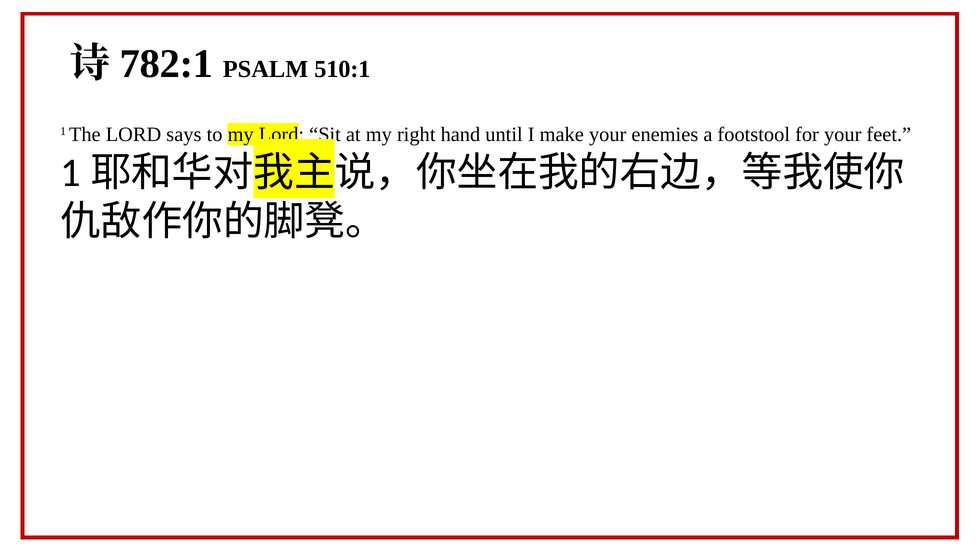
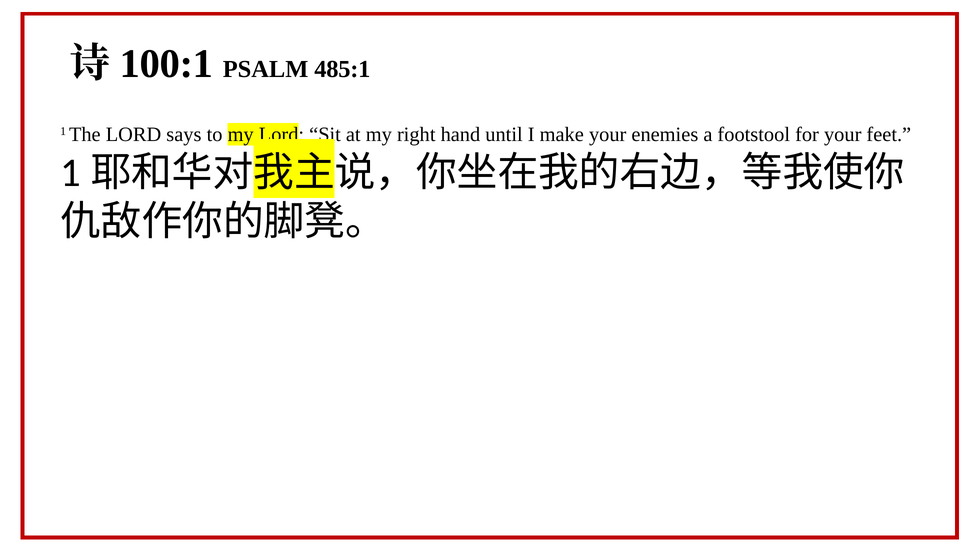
782:1: 782:1 -> 100:1
510:1: 510:1 -> 485:1
